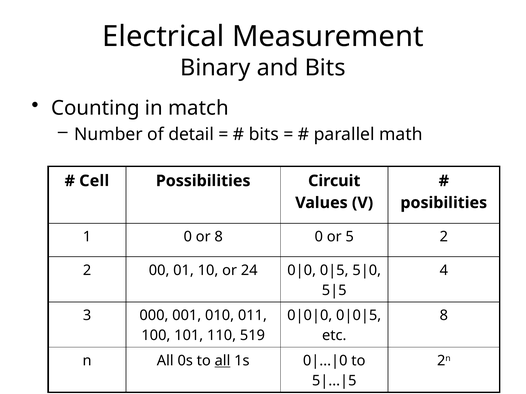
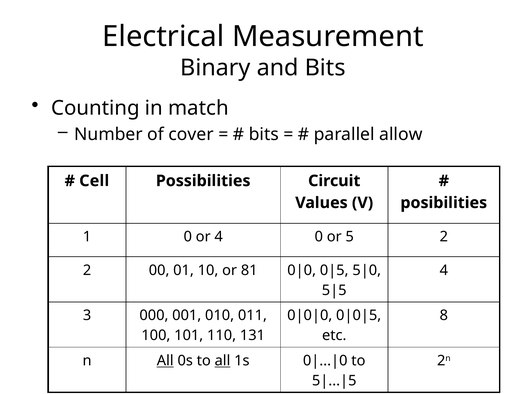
detail: detail -> cover
math: math -> allow
or 8: 8 -> 4
24: 24 -> 81
519: 519 -> 131
All at (165, 361) underline: none -> present
